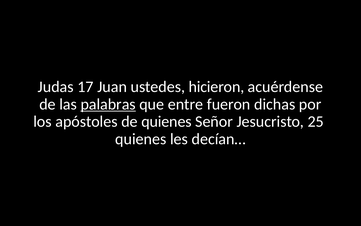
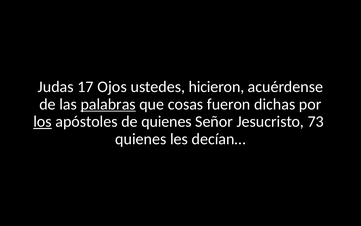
Juan: Juan -> Ojos
entre: entre -> cosas
los underline: none -> present
25: 25 -> 73
